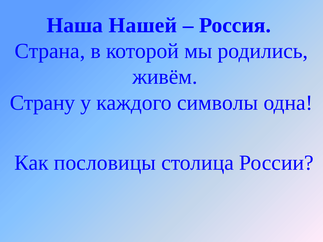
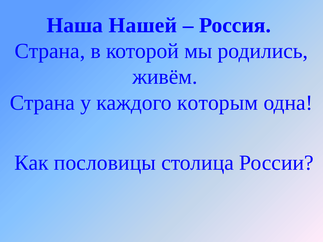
Страну at (42, 103): Страну -> Страна
символы: символы -> которым
